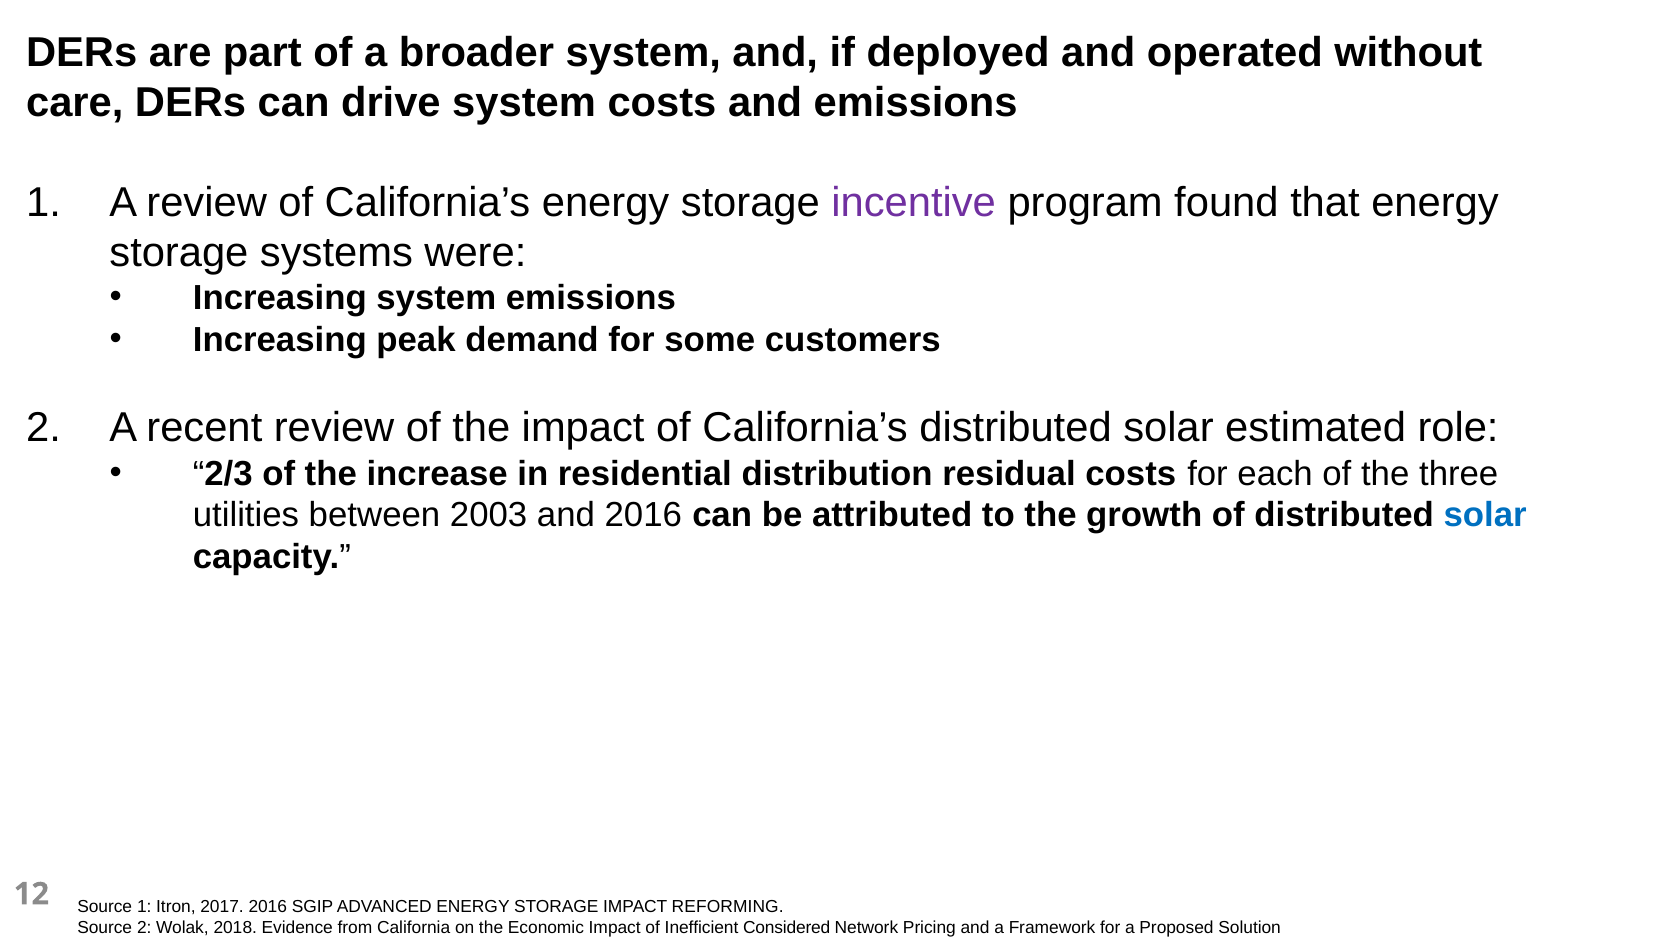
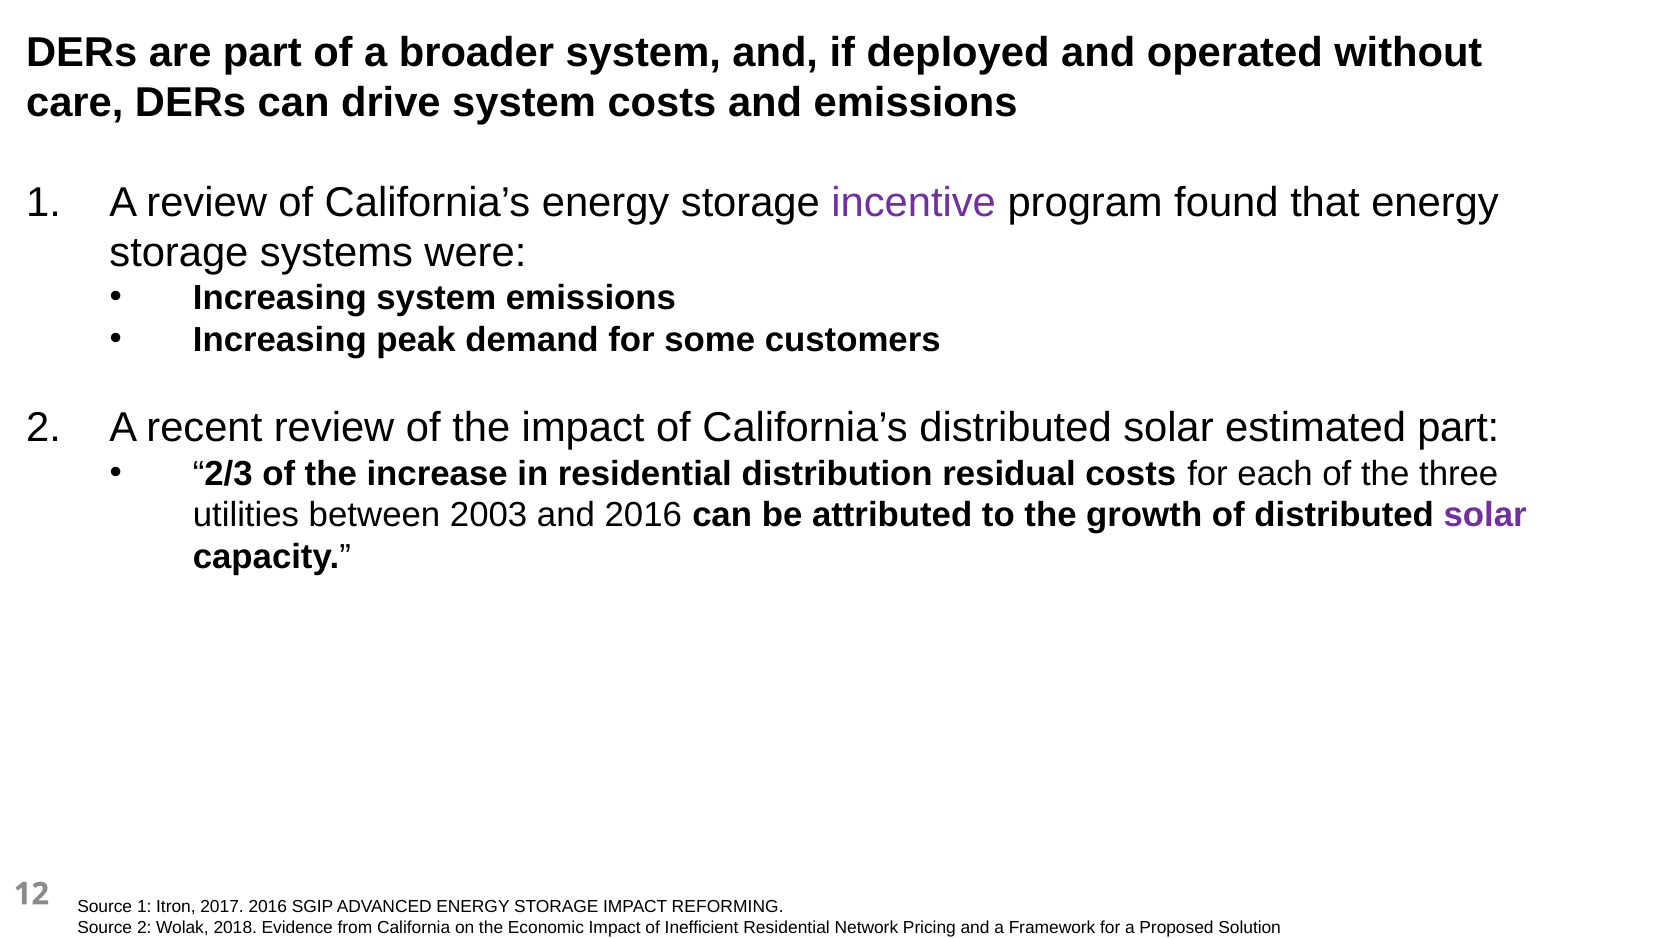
estimated role: role -> part
solar at (1485, 515) colour: blue -> purple
Inefficient Considered: Considered -> Residential
